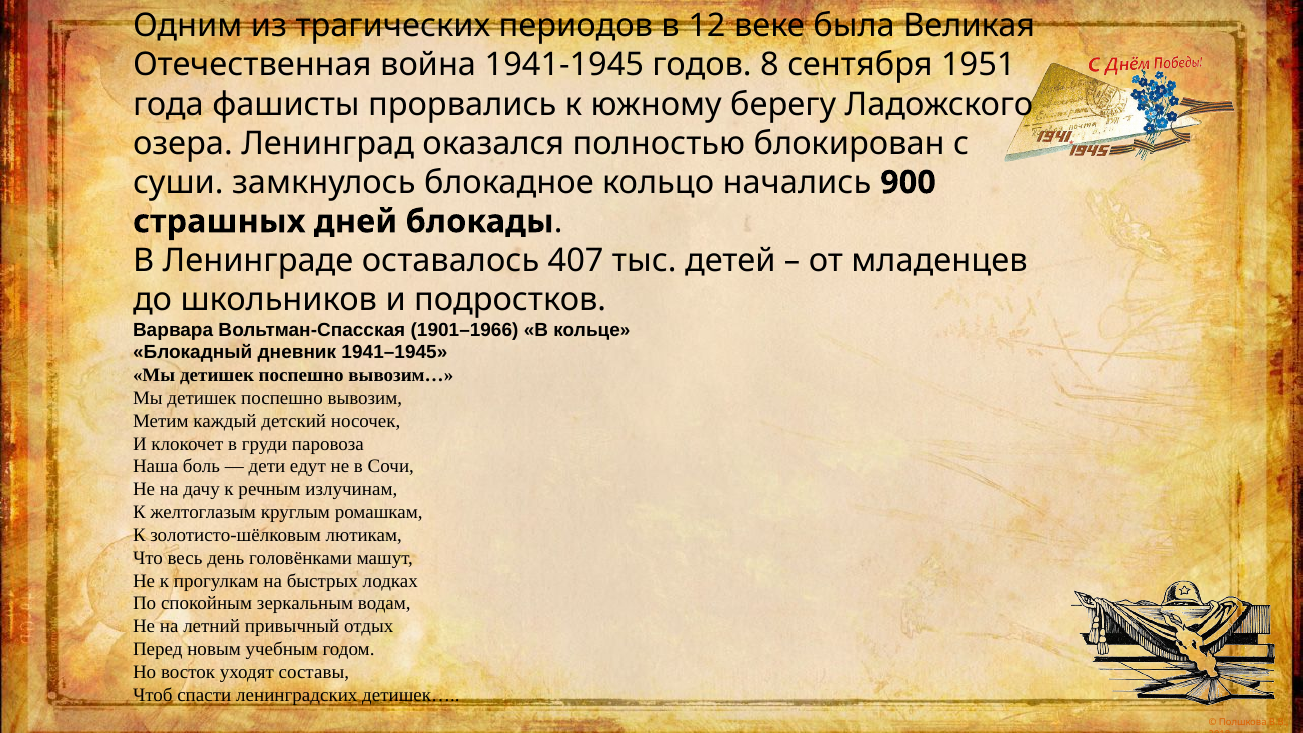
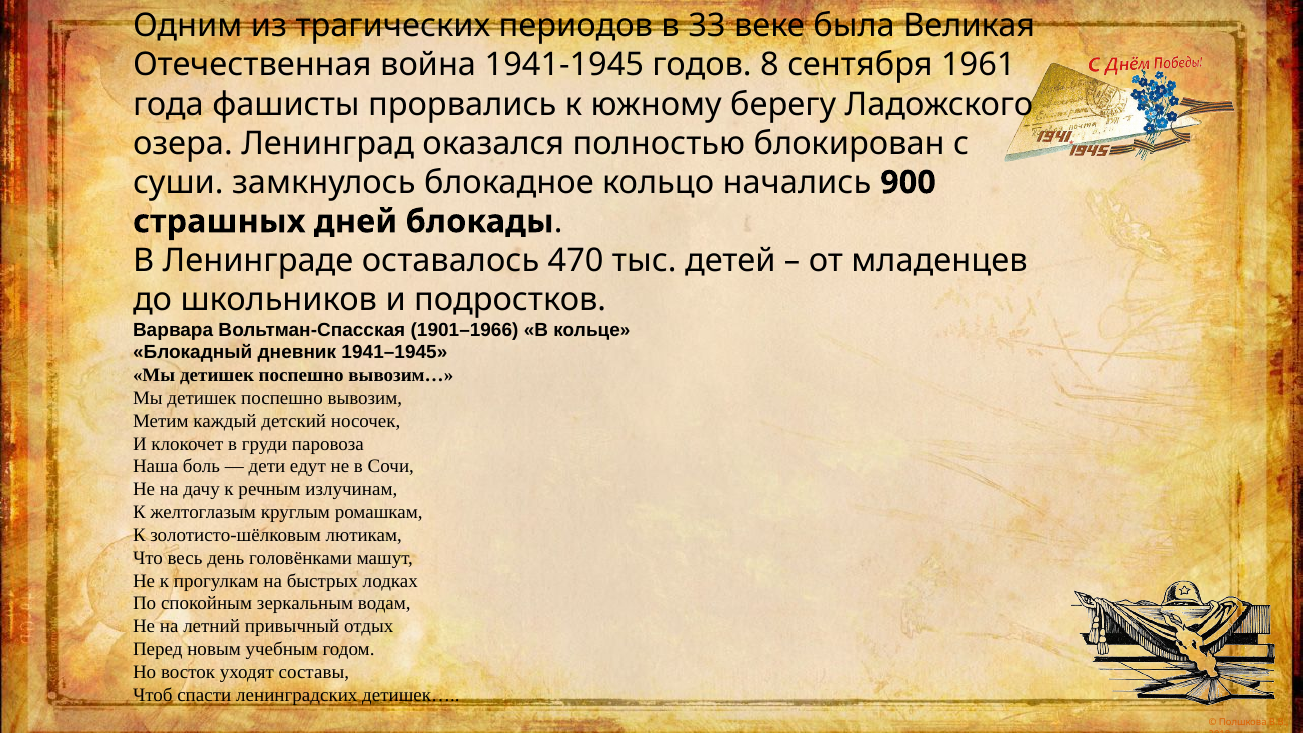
12: 12 -> 33
1951: 1951 -> 1961
407: 407 -> 470
